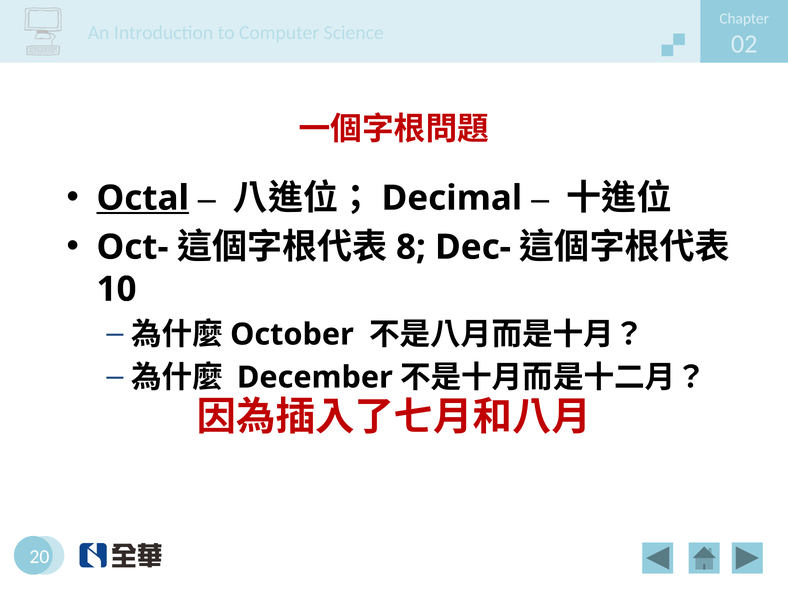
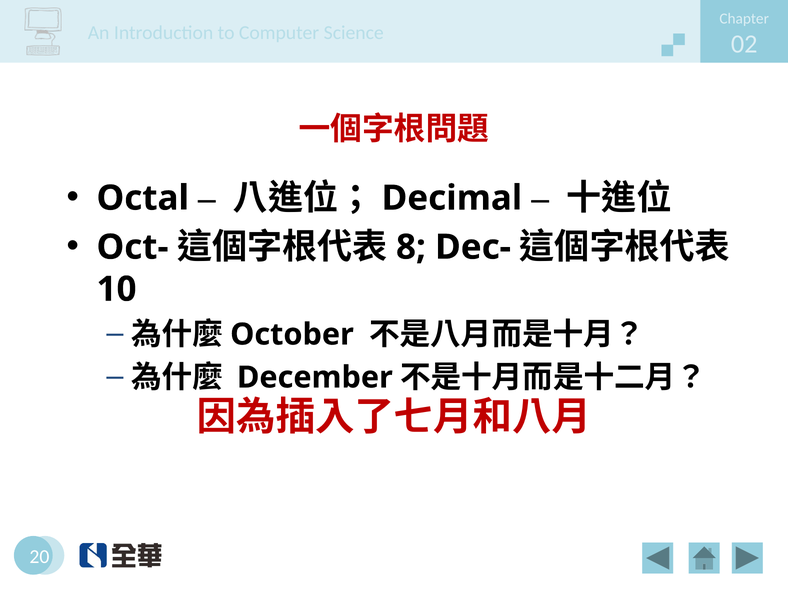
Octal underline: present -> none
